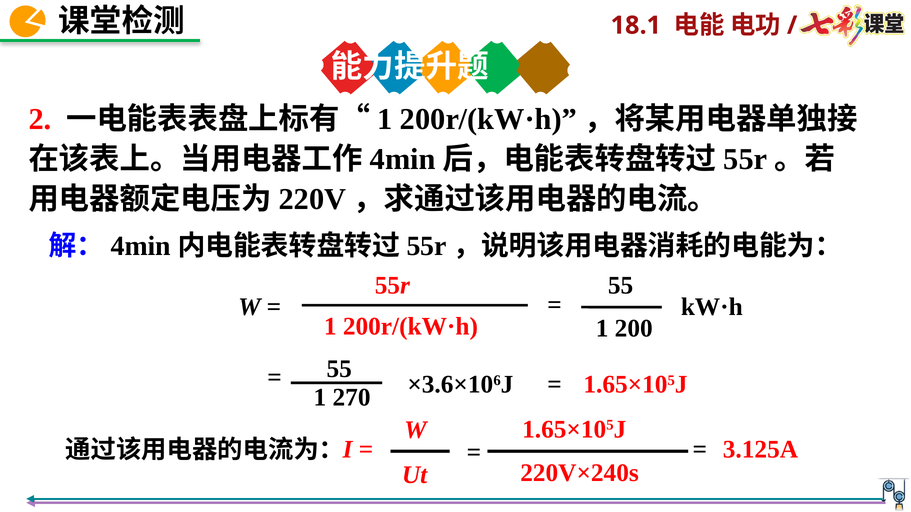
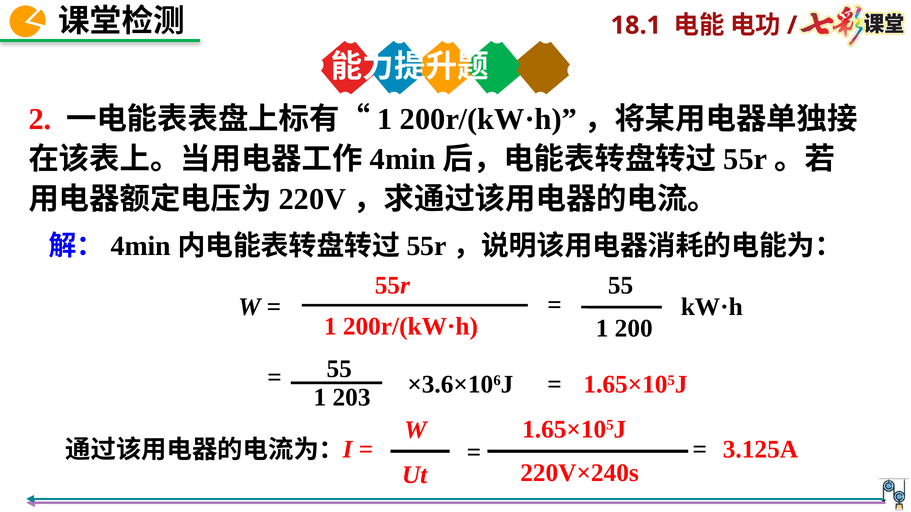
270: 270 -> 203
